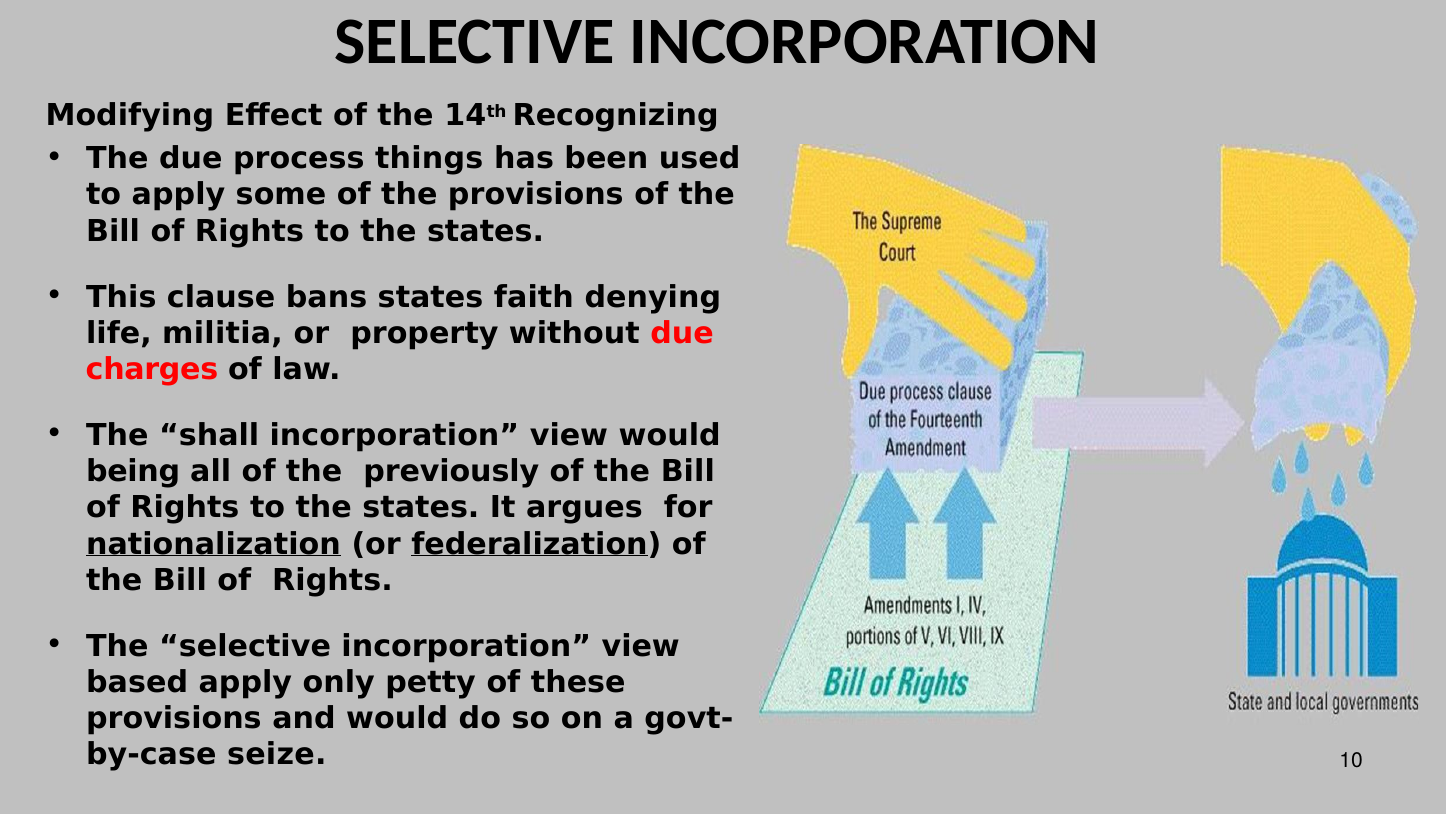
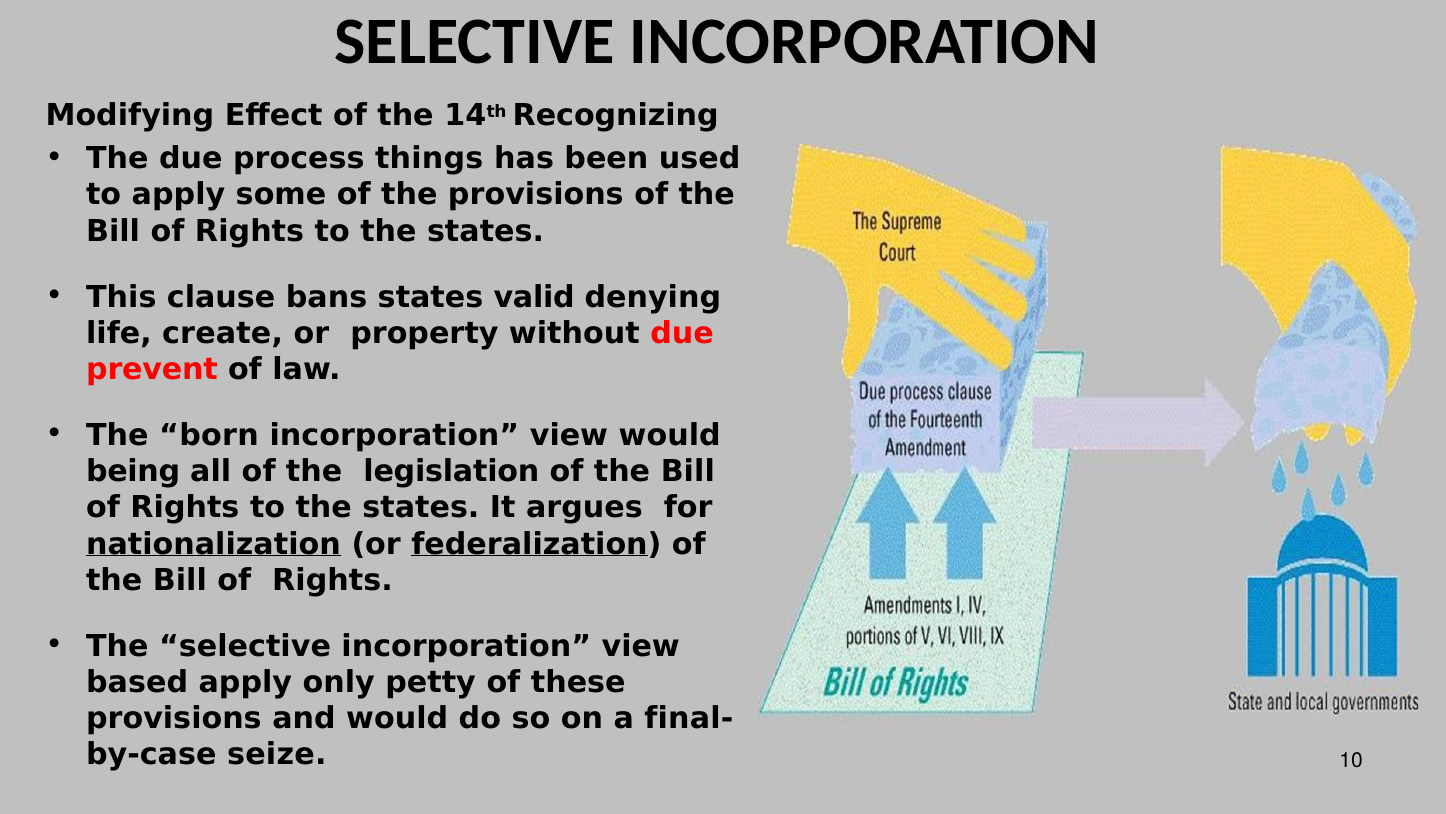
faith: faith -> valid
militia: militia -> create
charges: charges -> prevent
shall: shall -> born
previously: previously -> legislation
govt-: govt- -> final-
